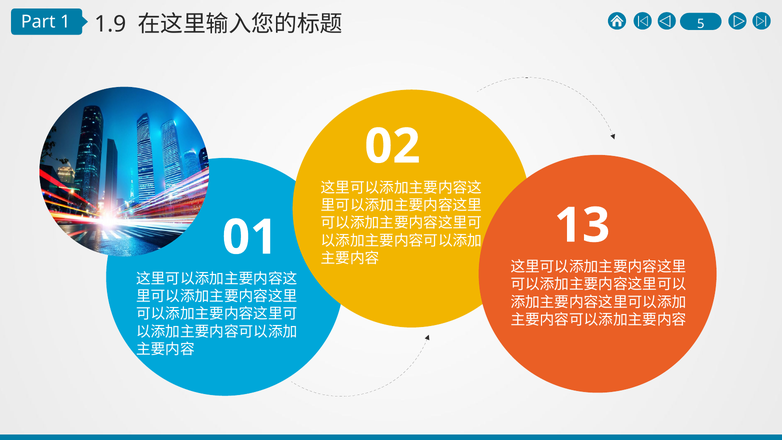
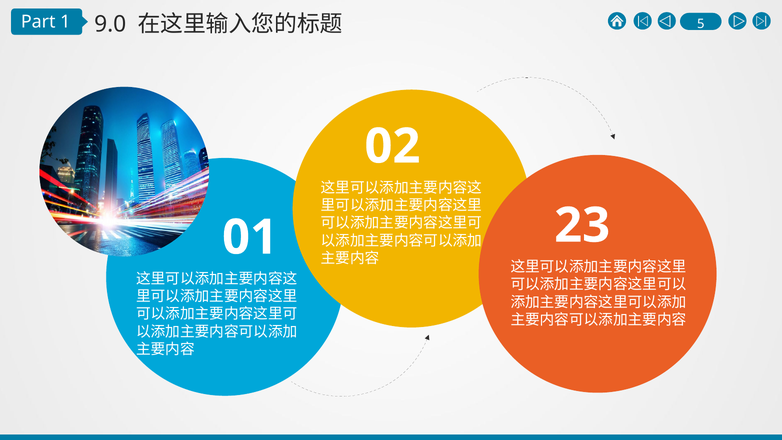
1.9: 1.9 -> 9.0
13: 13 -> 23
